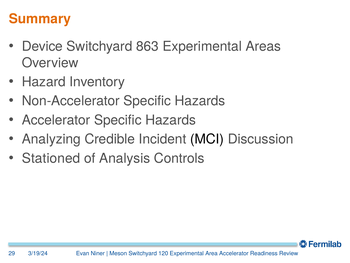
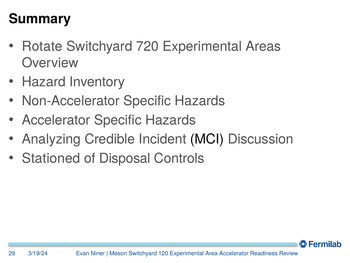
Summary colour: orange -> black
Device: Device -> Rotate
863: 863 -> 720
Analysis: Analysis -> Disposal
